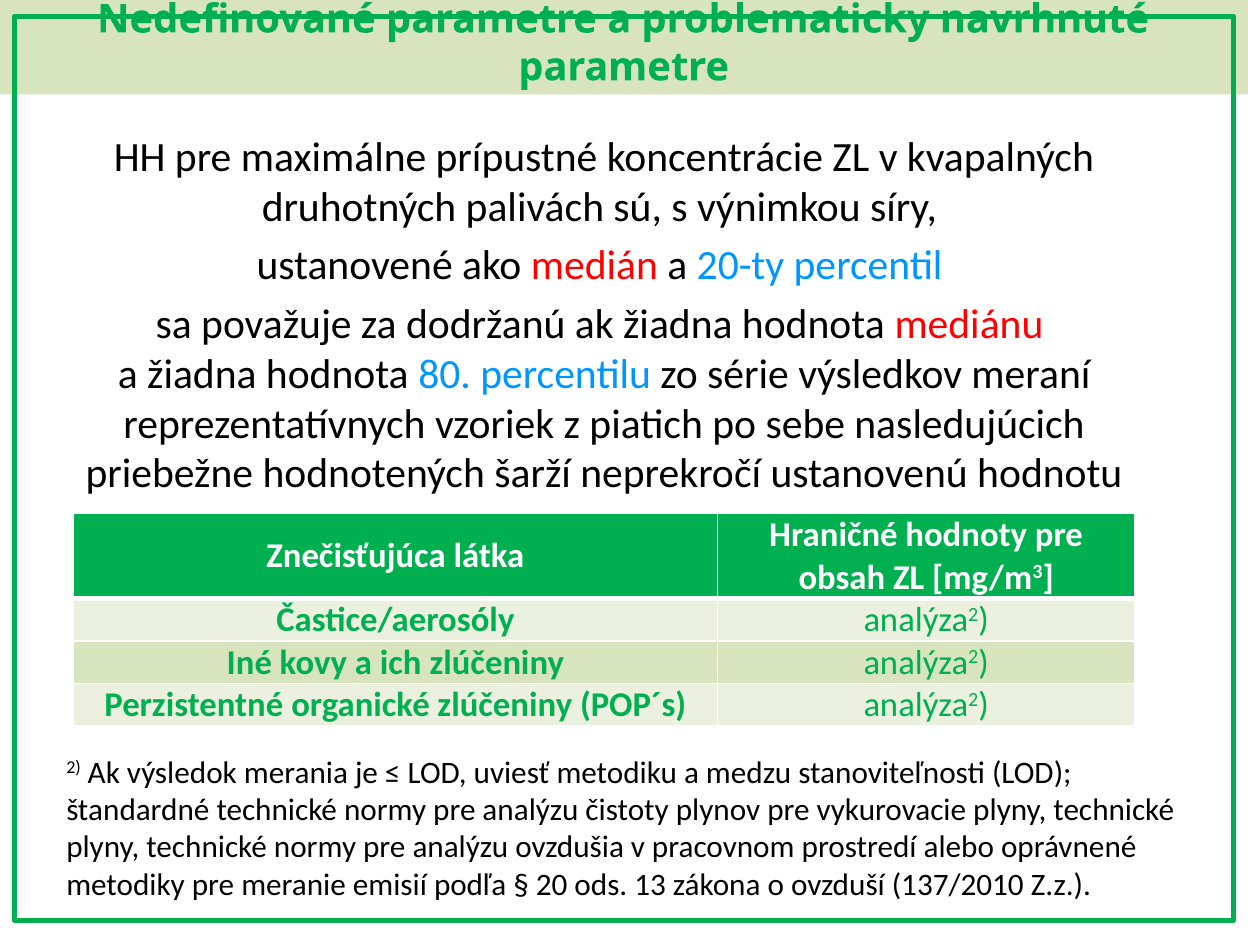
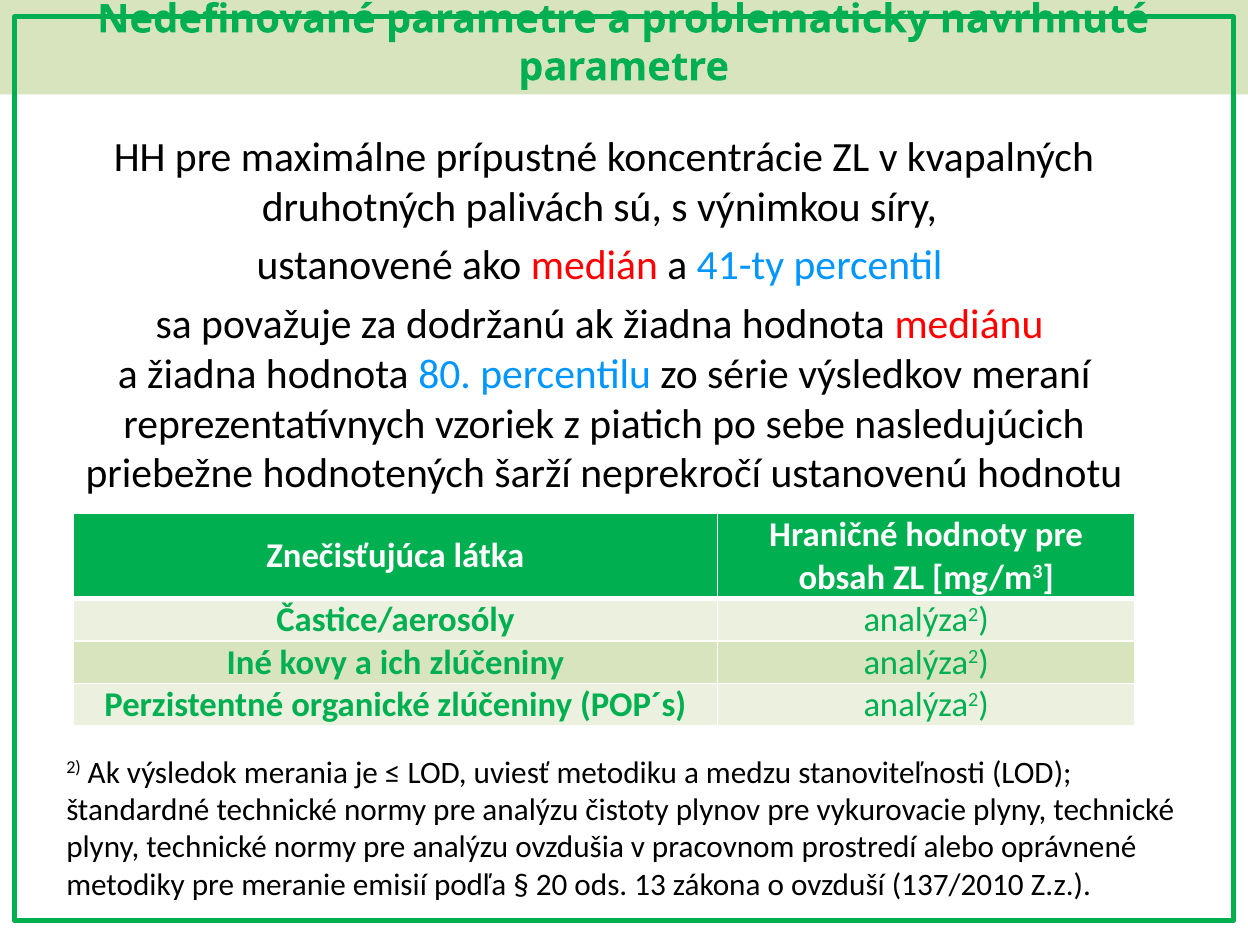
20-ty: 20-ty -> 41-ty
